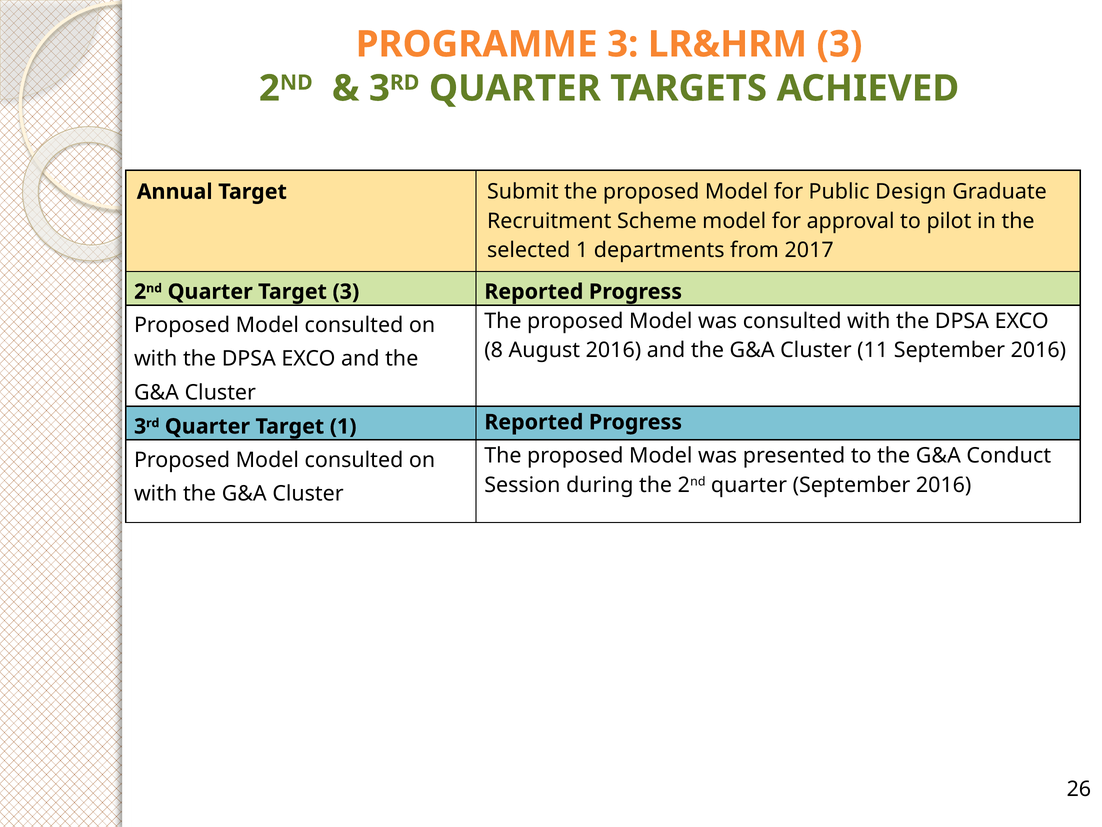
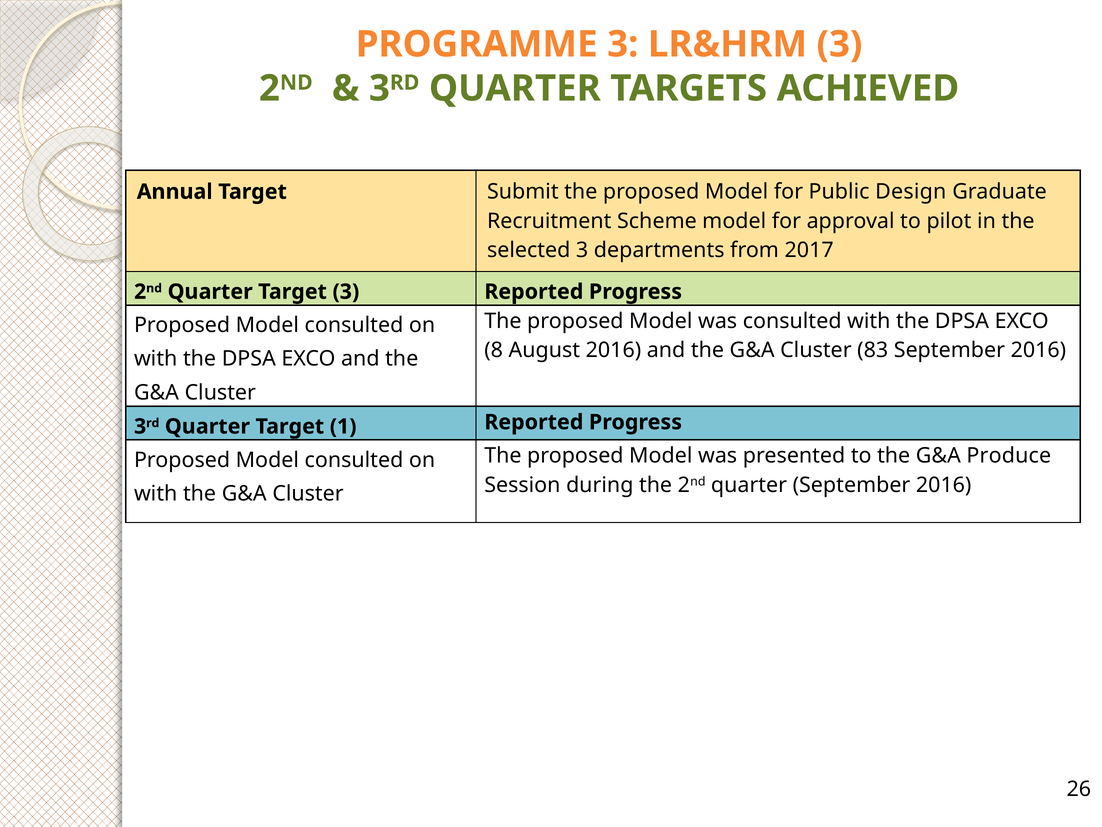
selected 1: 1 -> 3
11: 11 -> 83
Conduct: Conduct -> Produce
